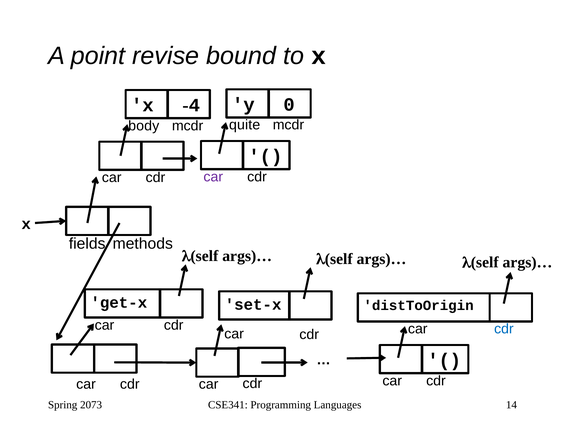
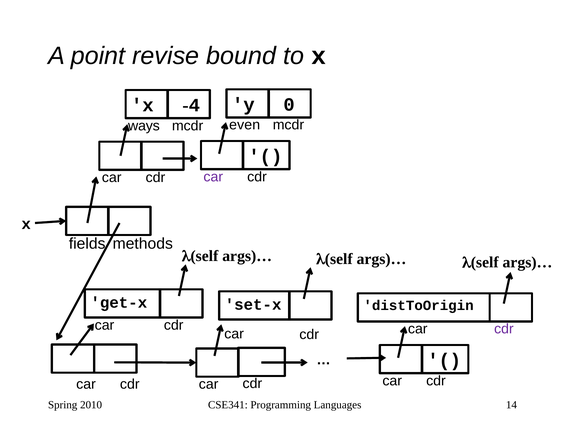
quite: quite -> even
body: body -> ways
cdr at (504, 330) colour: blue -> purple
2073: 2073 -> 2010
